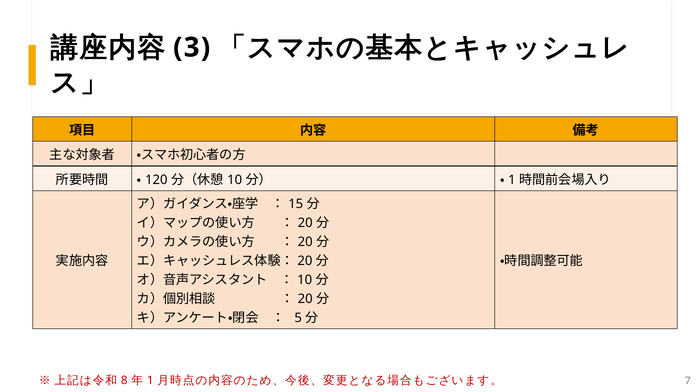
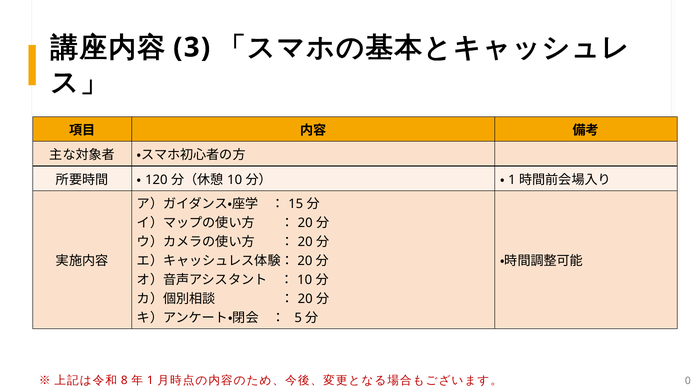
7: 7 -> 0
